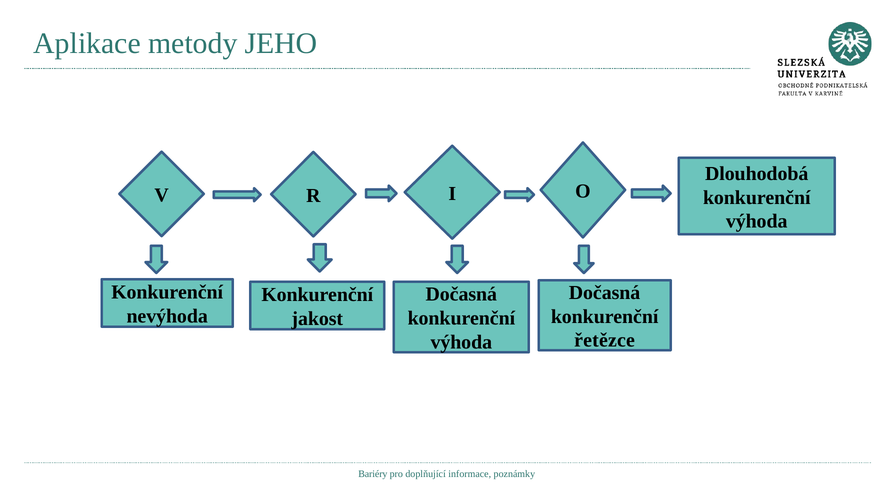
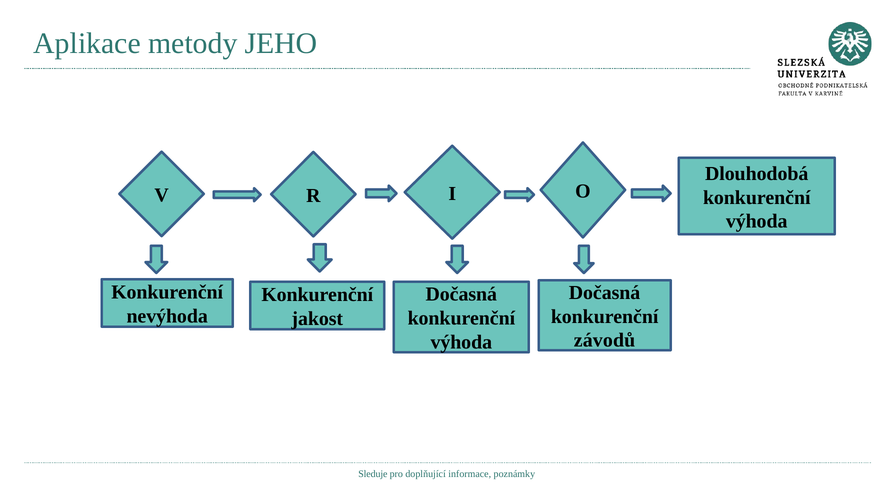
řetězce: řetězce -> závodů
Bariéry: Bariéry -> Sleduje
